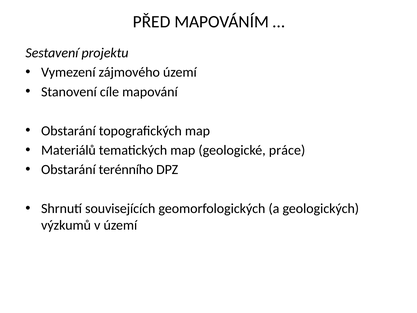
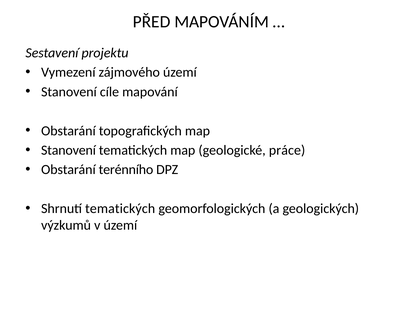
Materiálů at (68, 150): Materiálů -> Stanovení
Shrnutí souvisejících: souvisejících -> tematických
